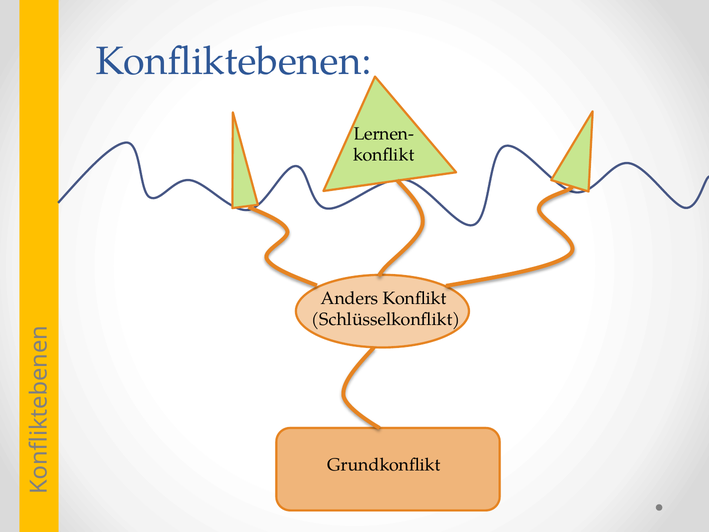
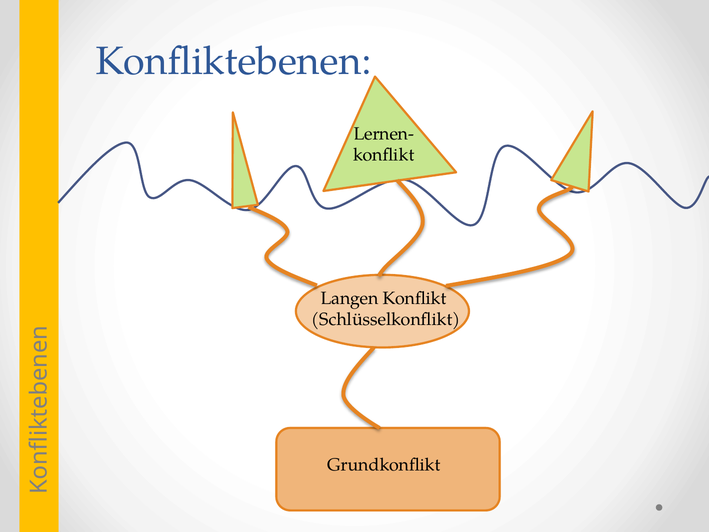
Anders: Anders -> Langen
